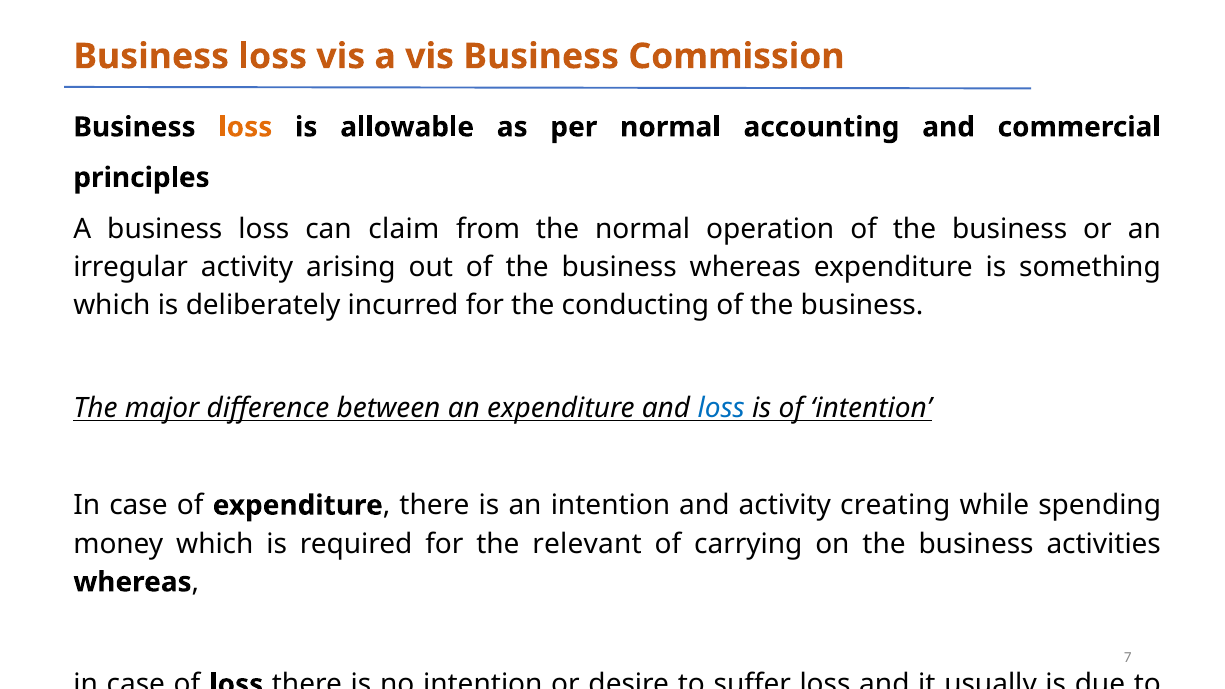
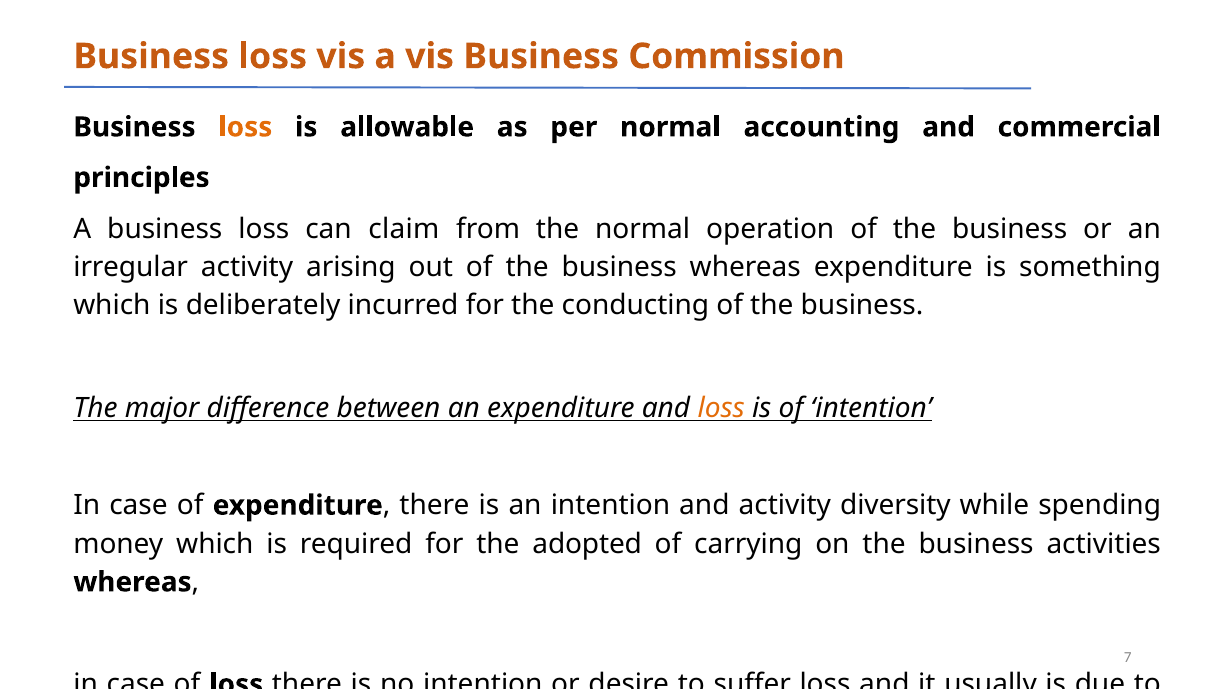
loss at (721, 408) colour: blue -> orange
creating: creating -> diversity
relevant: relevant -> adopted
